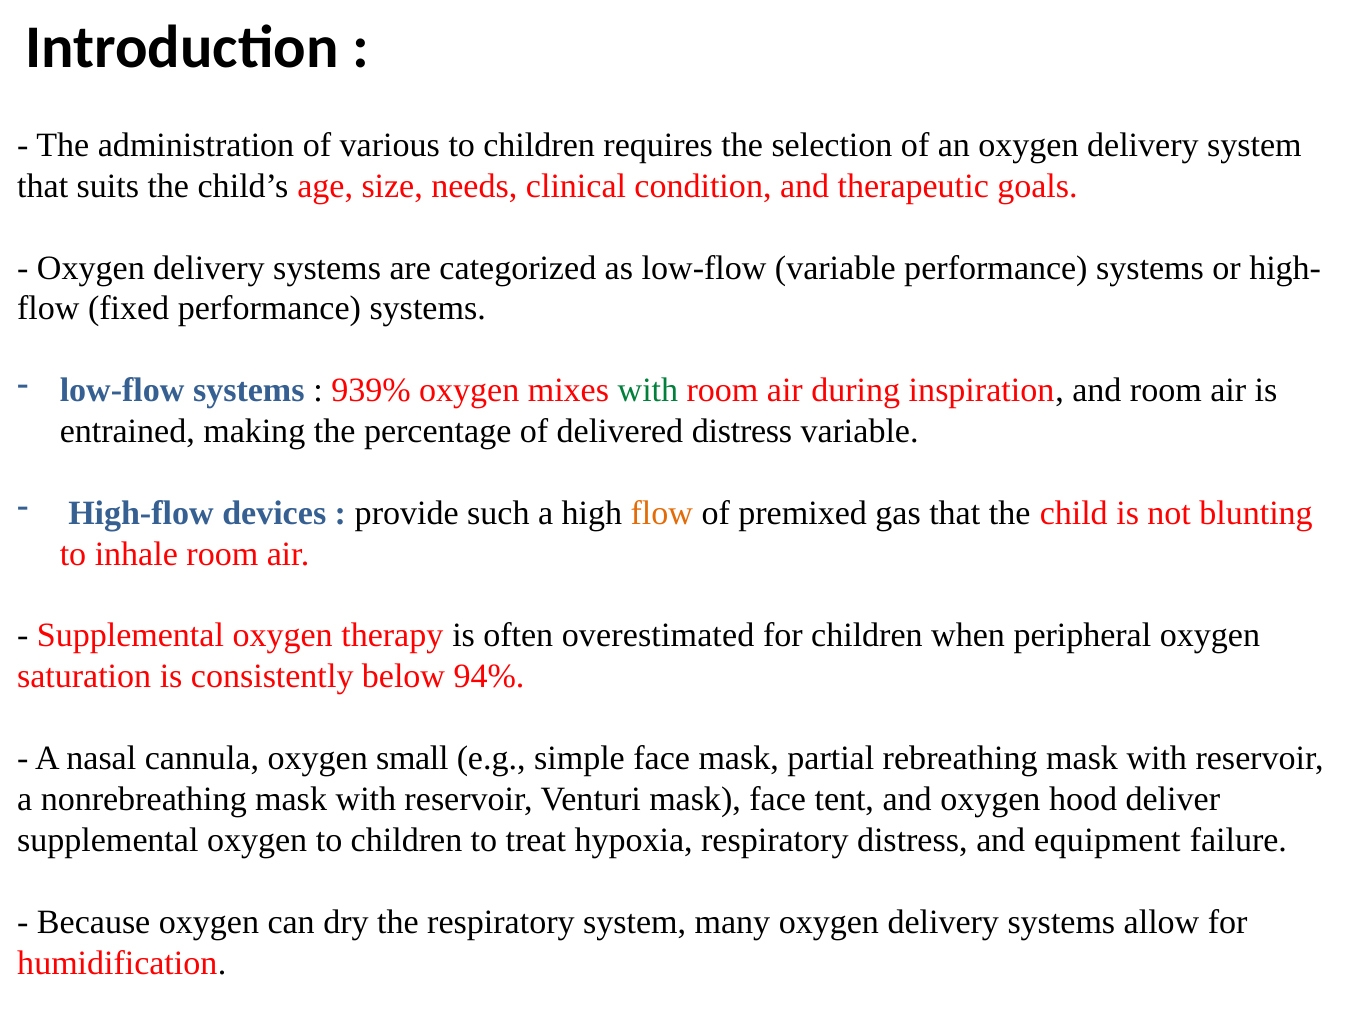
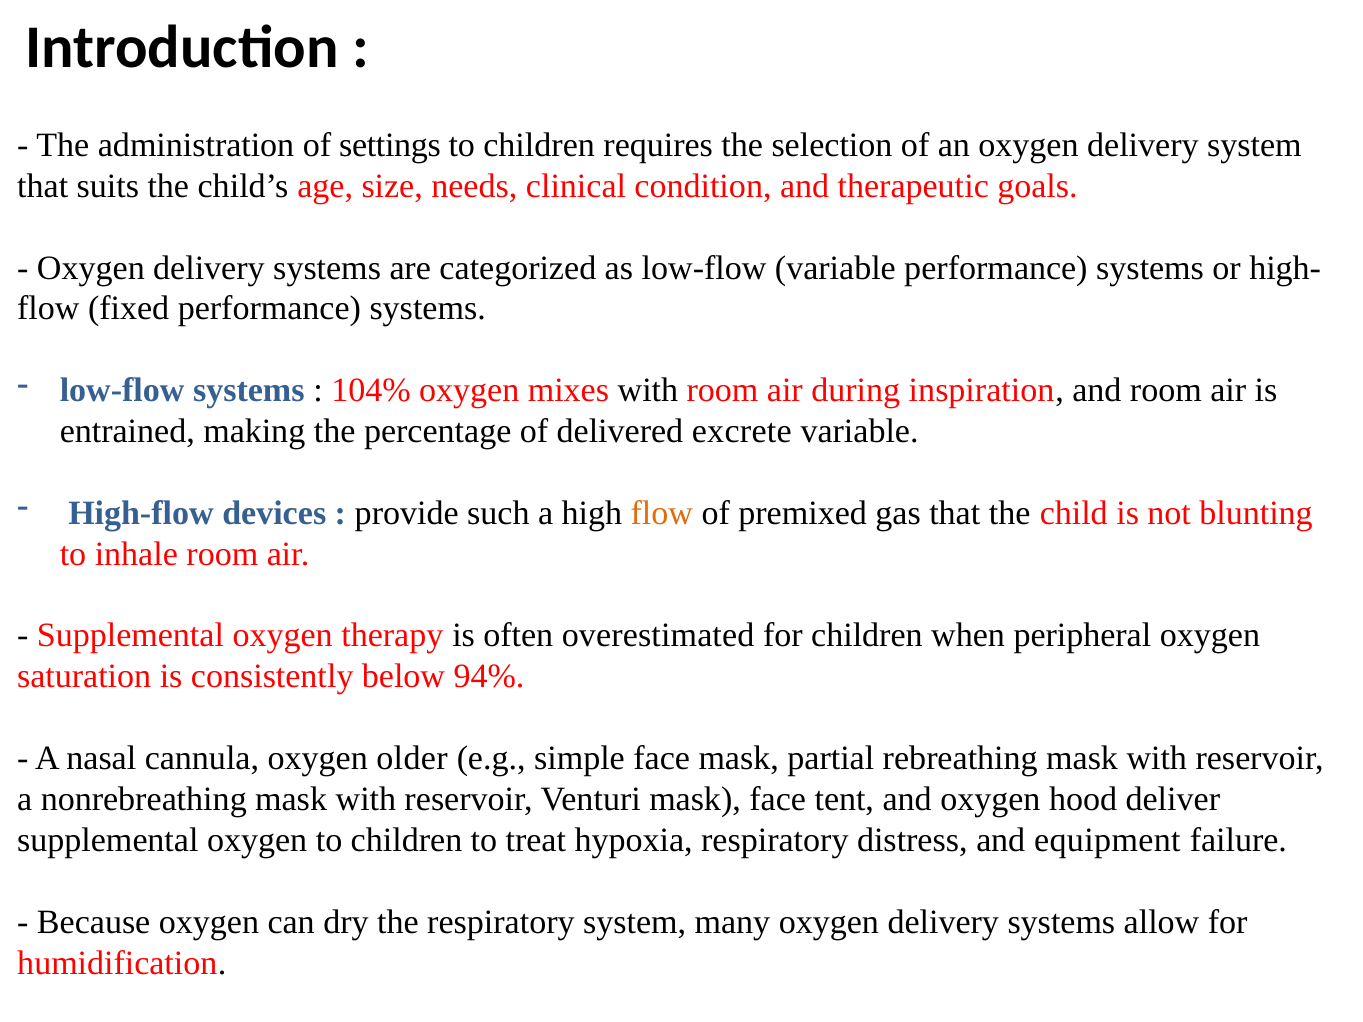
various: various -> settings
939%: 939% -> 104%
with at (648, 391) colour: green -> black
delivered distress: distress -> excrete
small: small -> older
